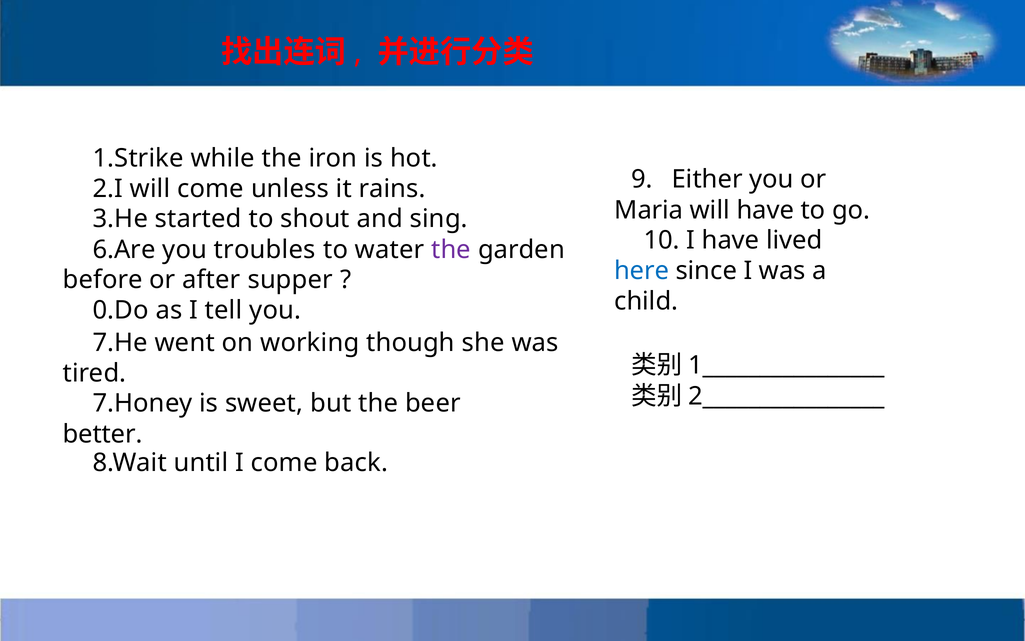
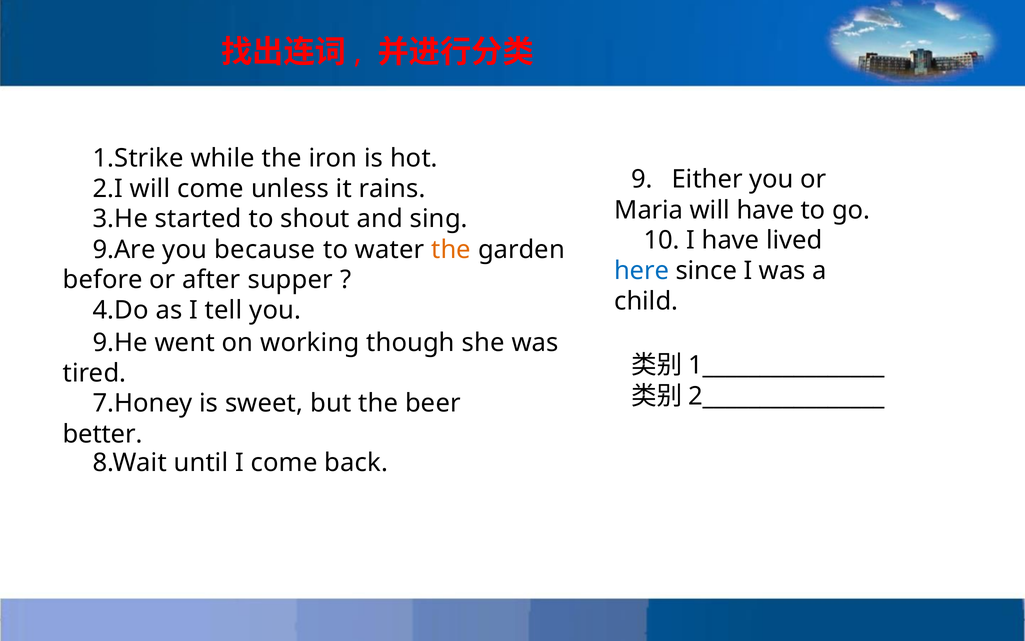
6.Are: 6.Are -> 9.Are
troubles: troubles -> because
the at (451, 250) colour: purple -> orange
0.Do: 0.Do -> 4.Do
7.He: 7.He -> 9.He
